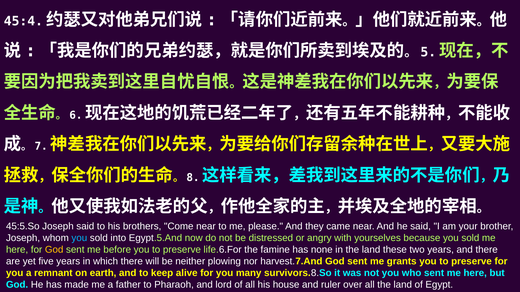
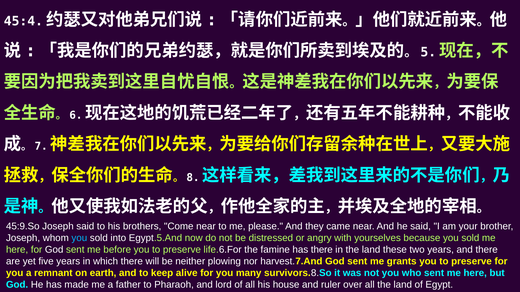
45:5.So: 45:5.So -> 45:9.So
God at (54, 250) colour: yellow -> white
has none: none -> there
